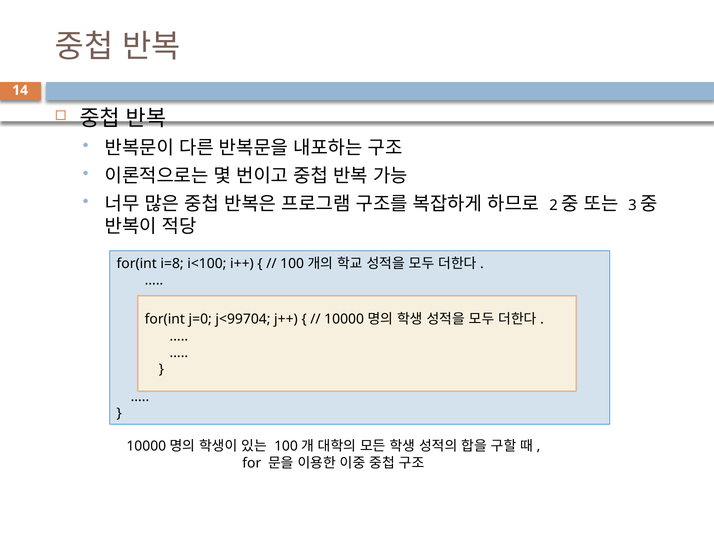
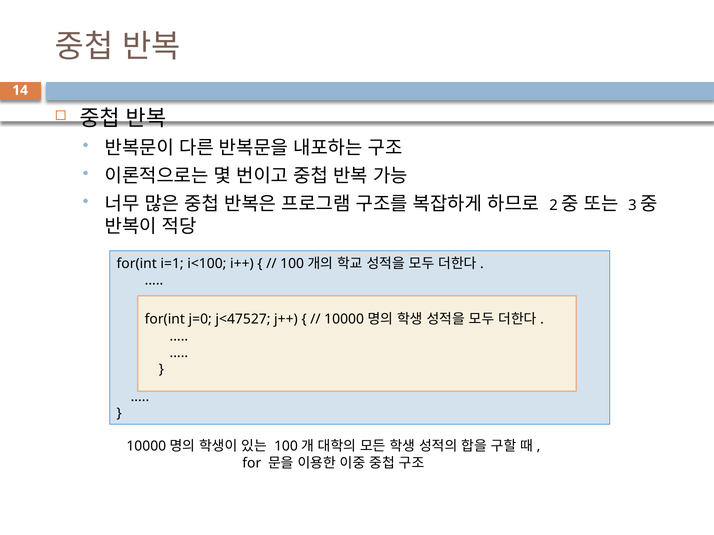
i=8: i=8 -> i=1
j<99704: j<99704 -> j<47527
